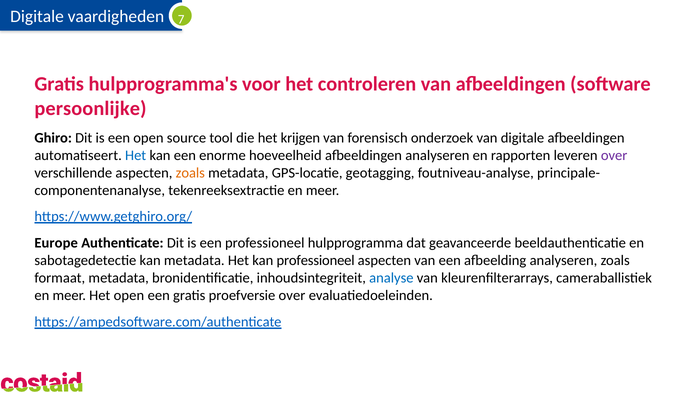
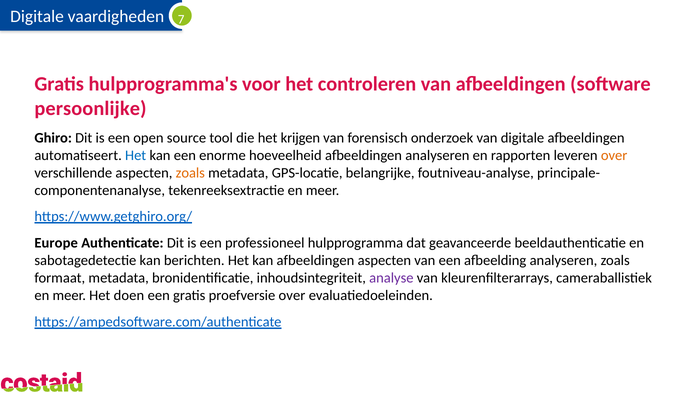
over at (614, 155) colour: purple -> orange
geotagging: geotagging -> belangrijke
kan metadata: metadata -> berichten
kan professioneel: professioneel -> afbeeldingen
analyse colour: blue -> purple
Het open: open -> doen
